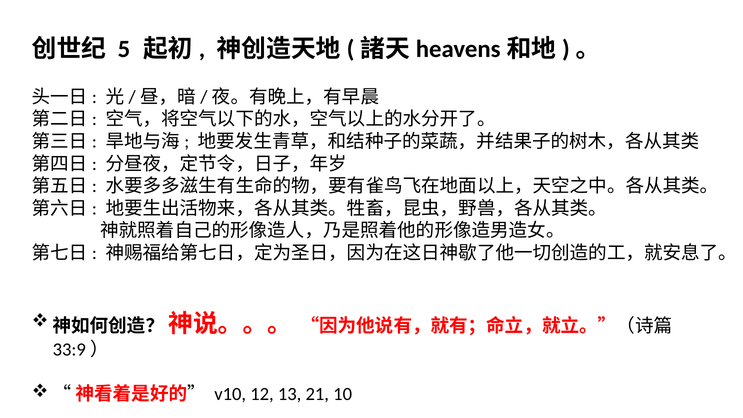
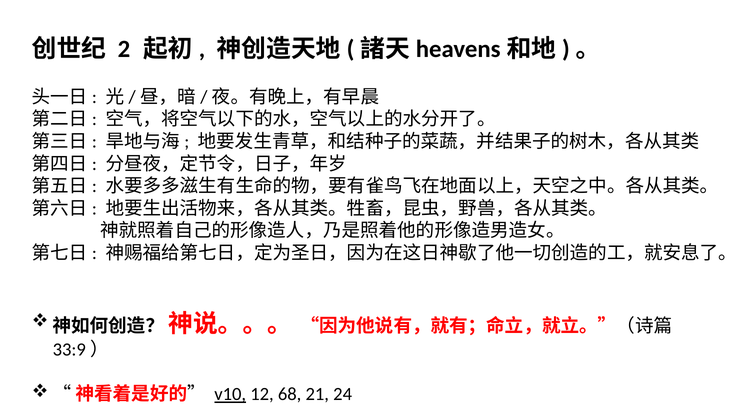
5: 5 -> 2
v10 underline: none -> present
13: 13 -> 68
10: 10 -> 24
